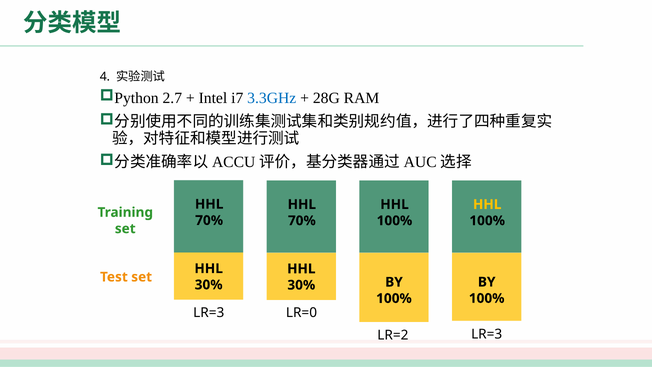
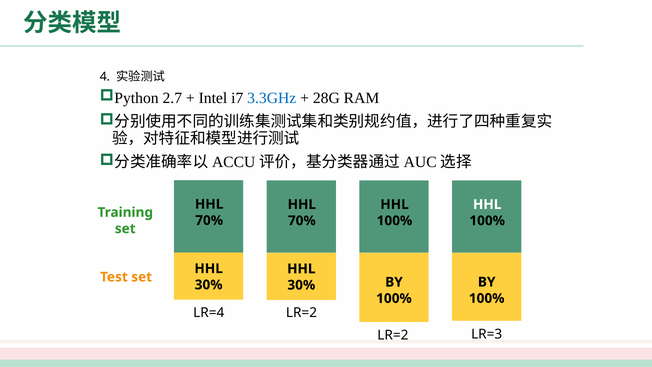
HHL at (487, 204) colour: yellow -> white
LR=3 at (209, 312): LR=3 -> LR=4
LR=0 at (301, 313): LR=0 -> LR=2
